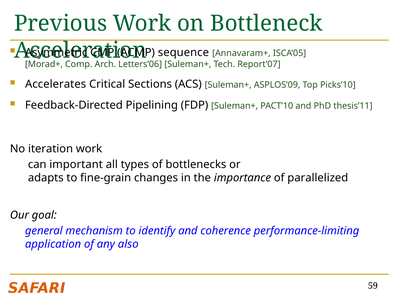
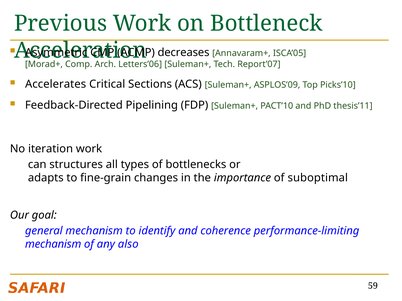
sequence: sequence -> decreases
important: important -> structures
parallelized: parallelized -> suboptimal
application at (53, 245): application -> mechanism
